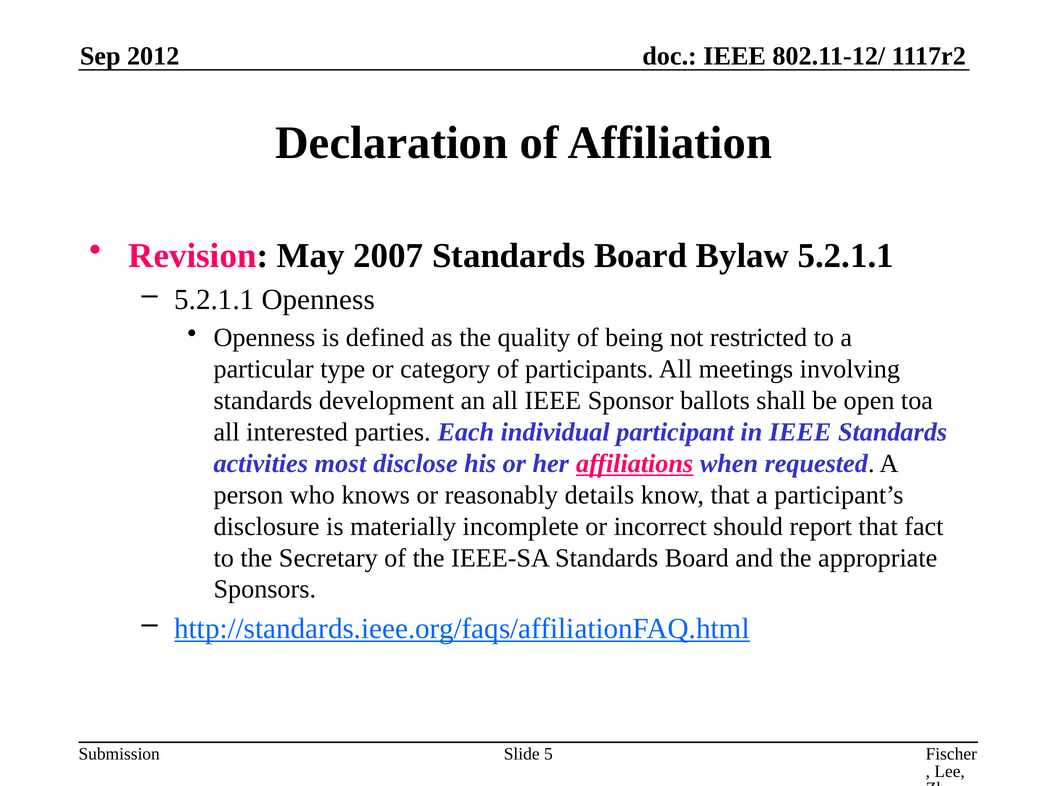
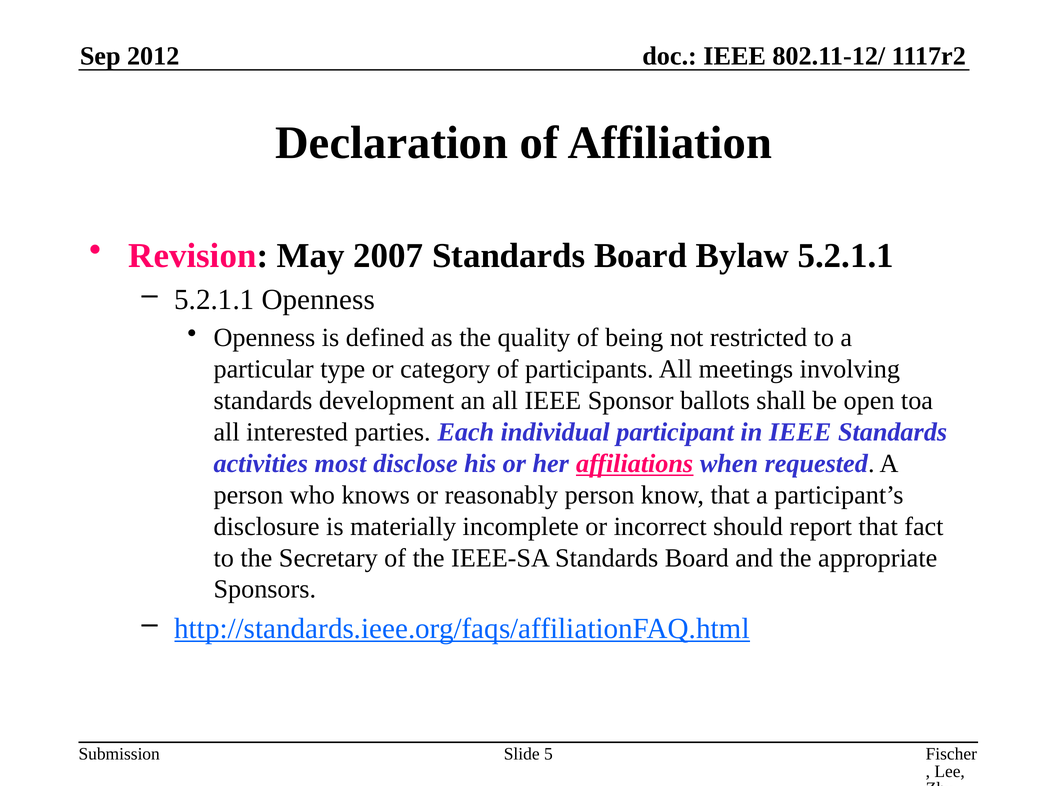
reasonably details: details -> person
